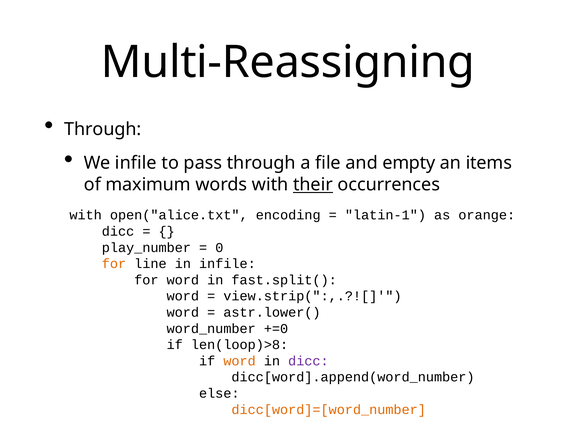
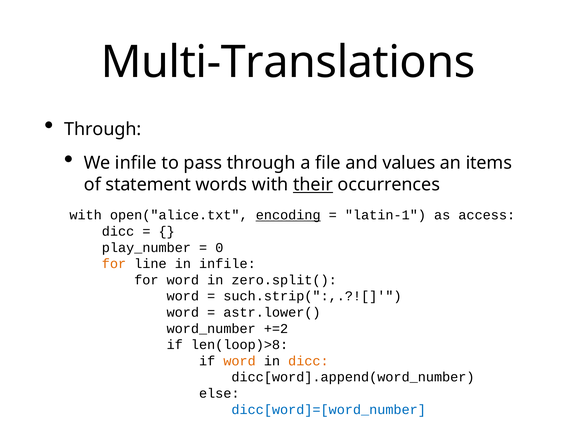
Multi-Reassigning: Multi-Reassigning -> Multi-Translations
empty: empty -> values
maximum: maximum -> statement
encoding underline: none -> present
orange: orange -> access
fast.split(: fast.split( -> zero.split(
view.strip(":,.?![: view.strip(":,.?![ -> such.strip(":,.?![
+=0: +=0 -> +=2
dicc at (308, 361) colour: purple -> orange
dicc[word]=[word_number colour: orange -> blue
